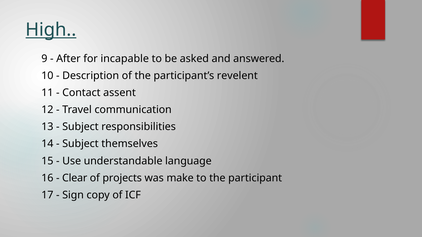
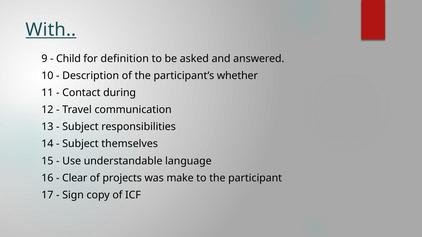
High: High -> With
After: After -> Child
incapable: incapable -> definition
revelent: revelent -> whether
assent: assent -> during
